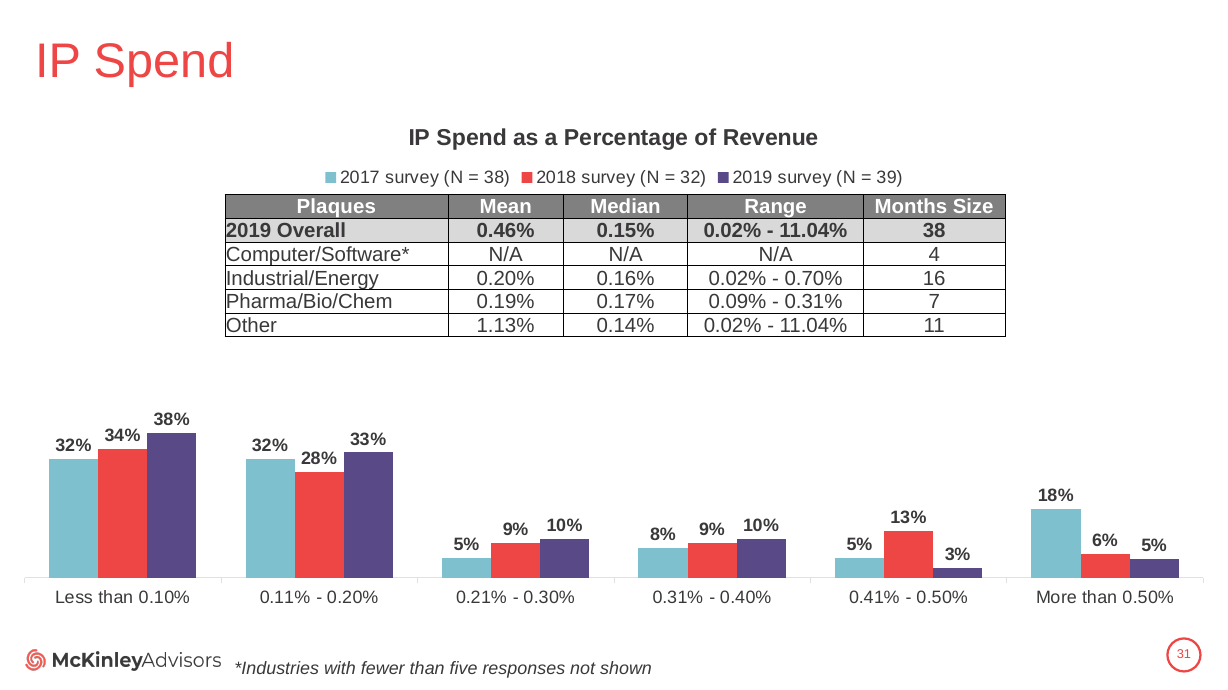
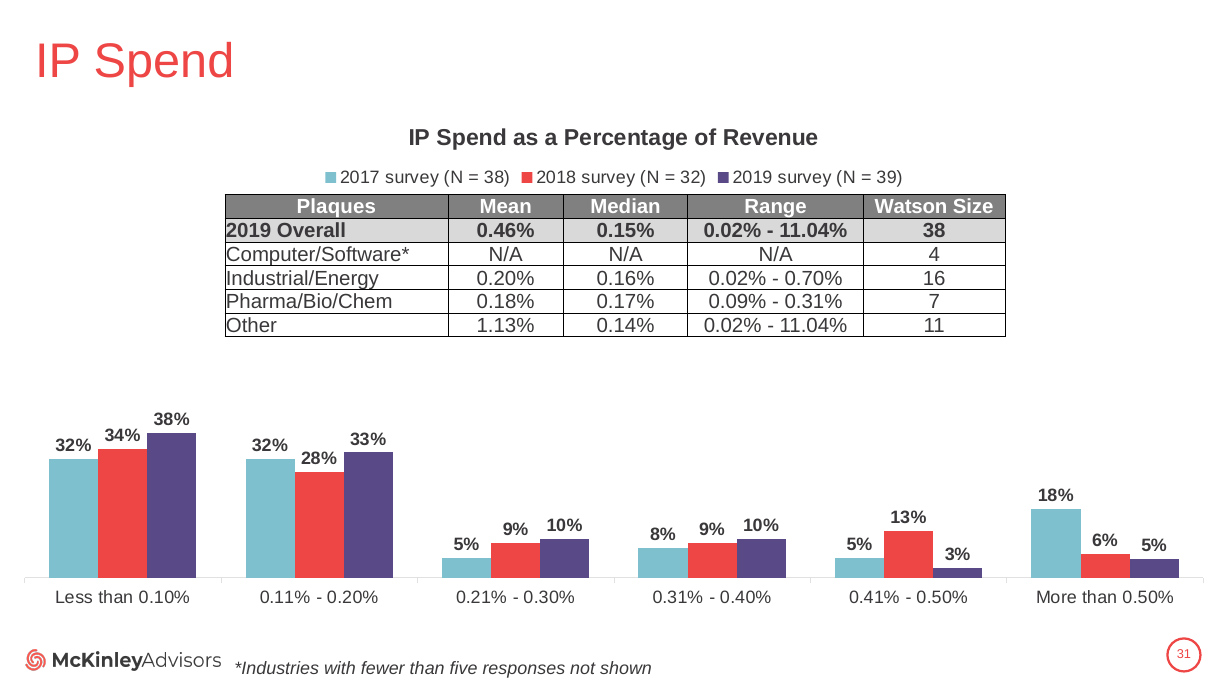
Months: Months -> Watson
0.19%: 0.19% -> 0.18%
